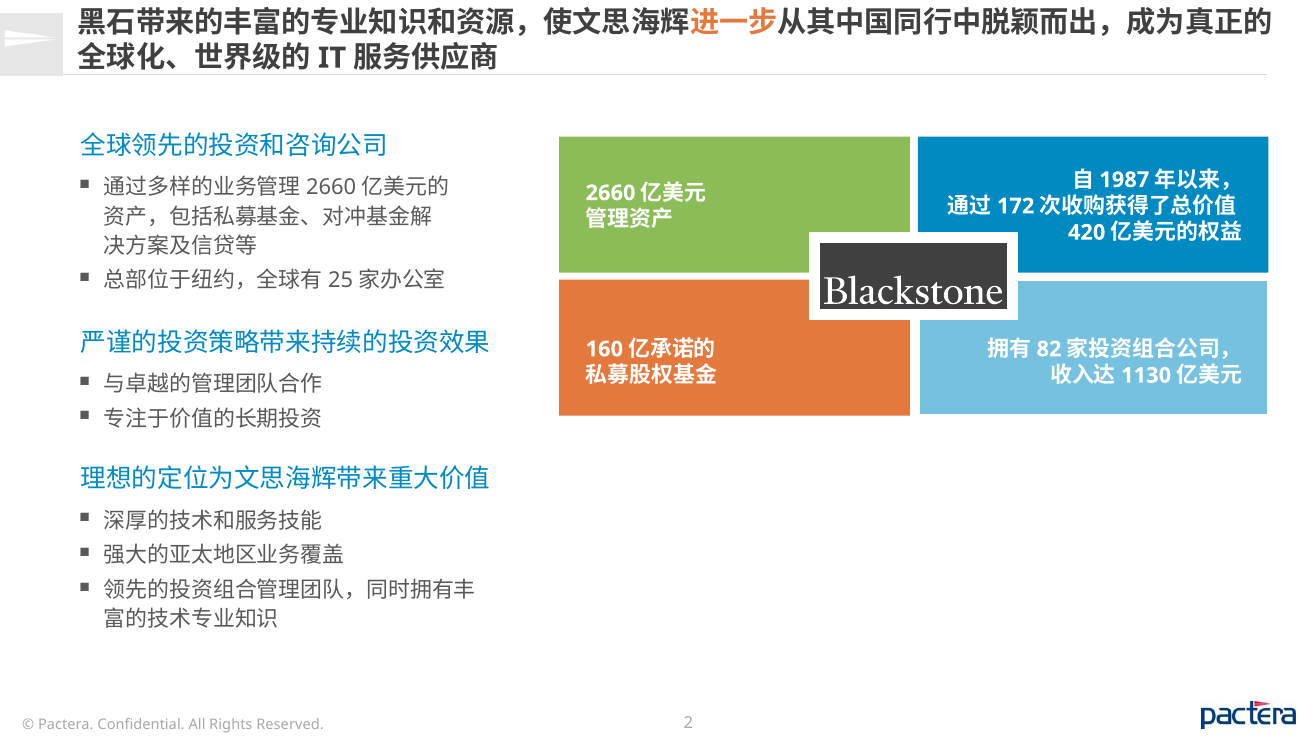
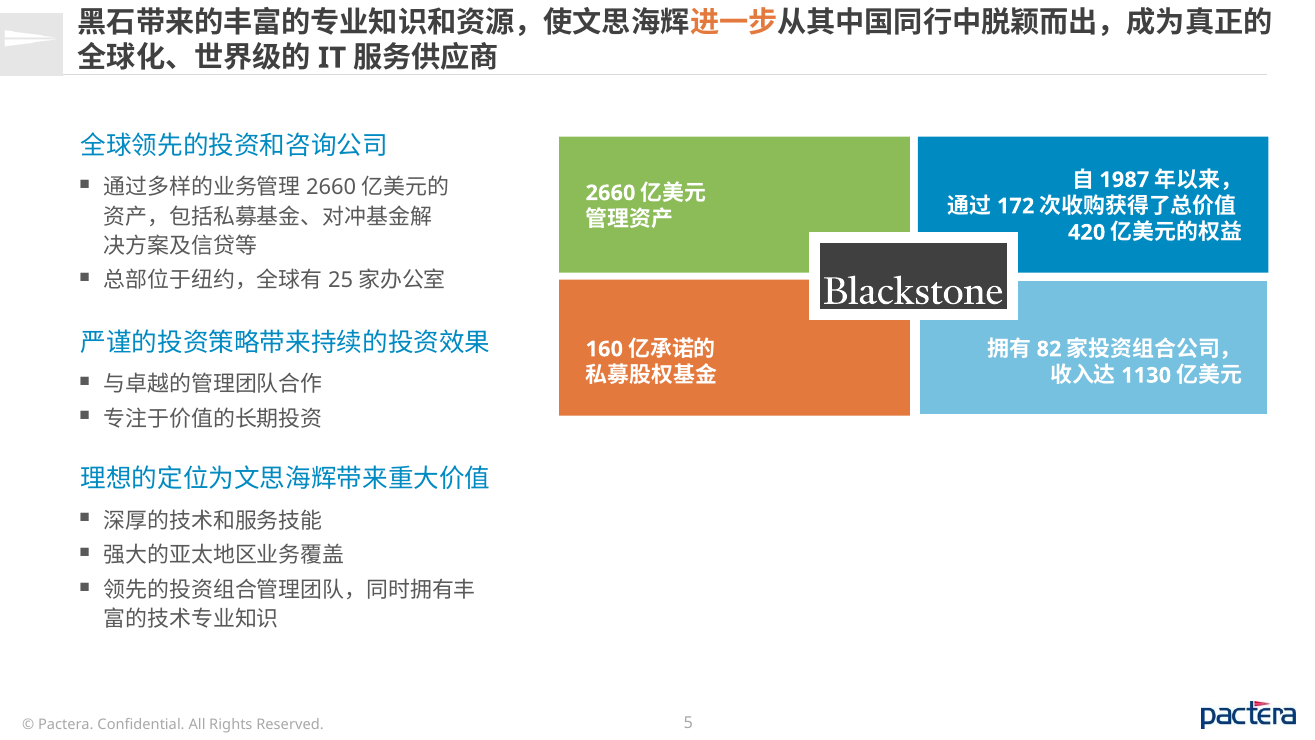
2: 2 -> 5
